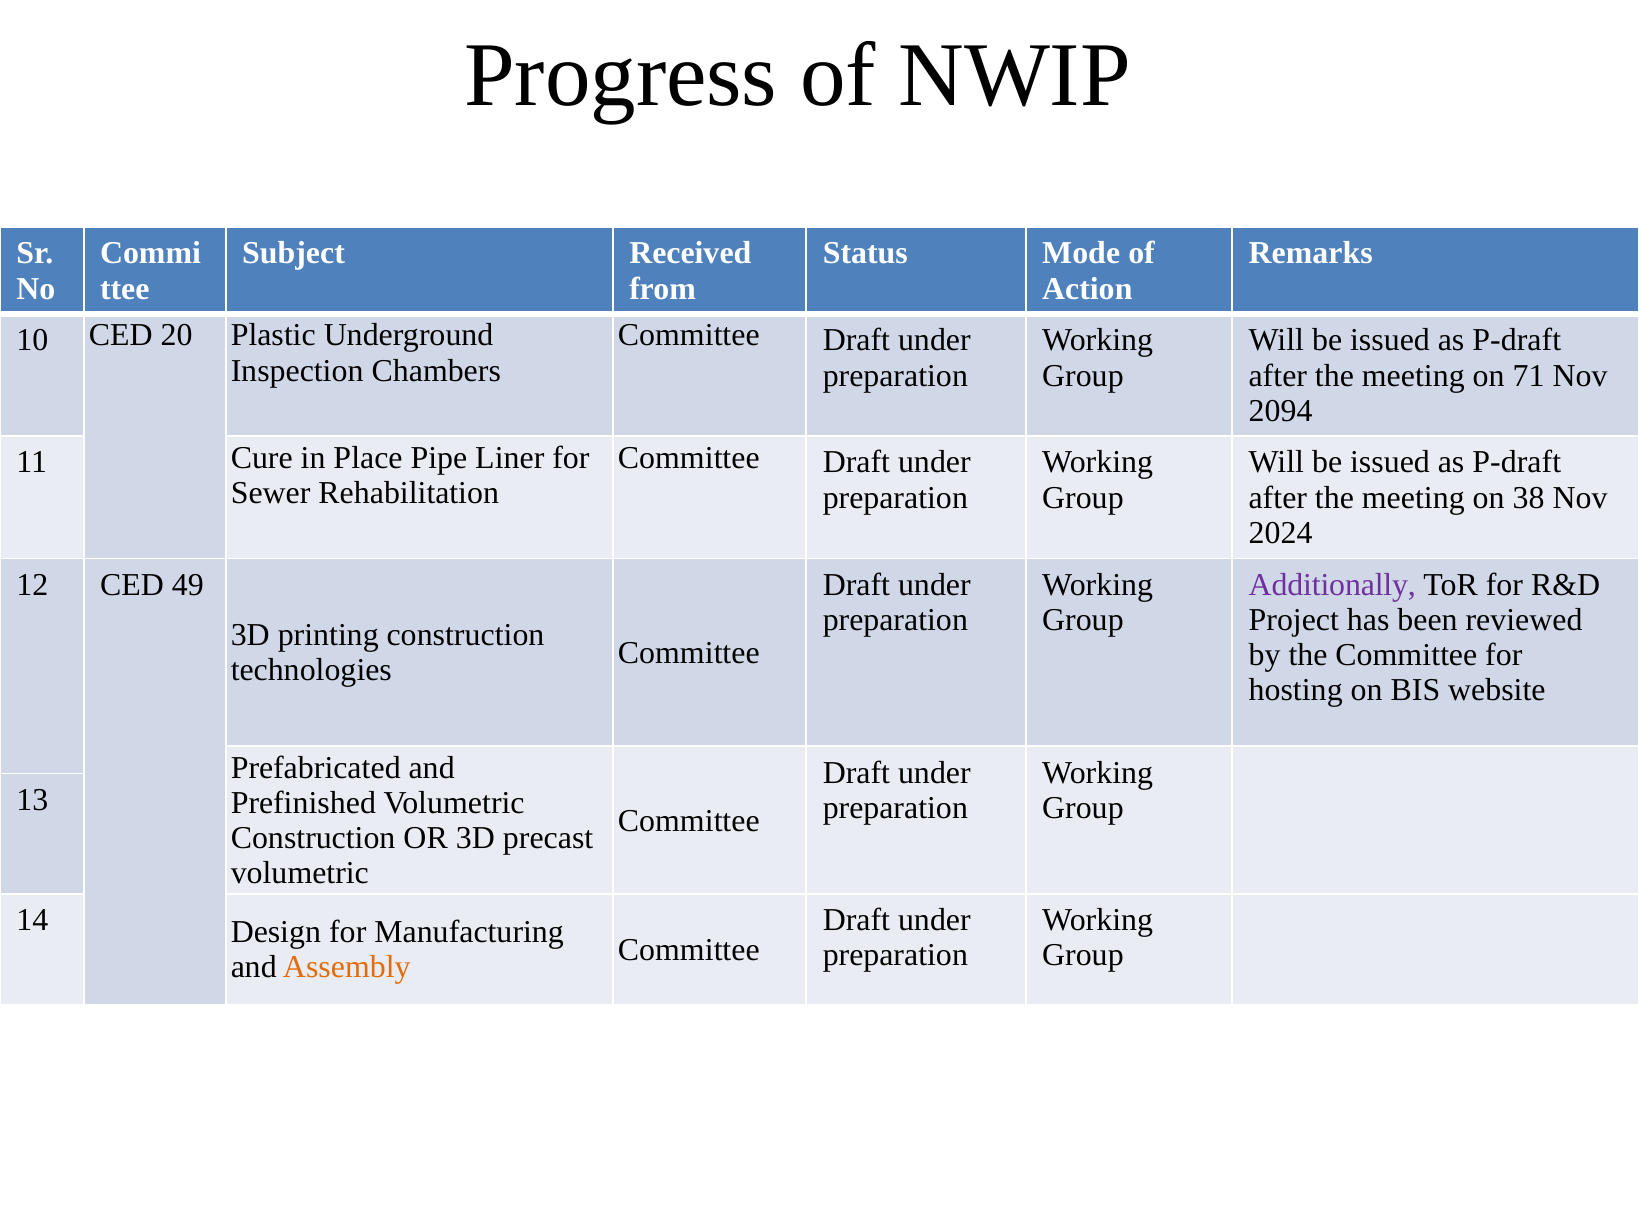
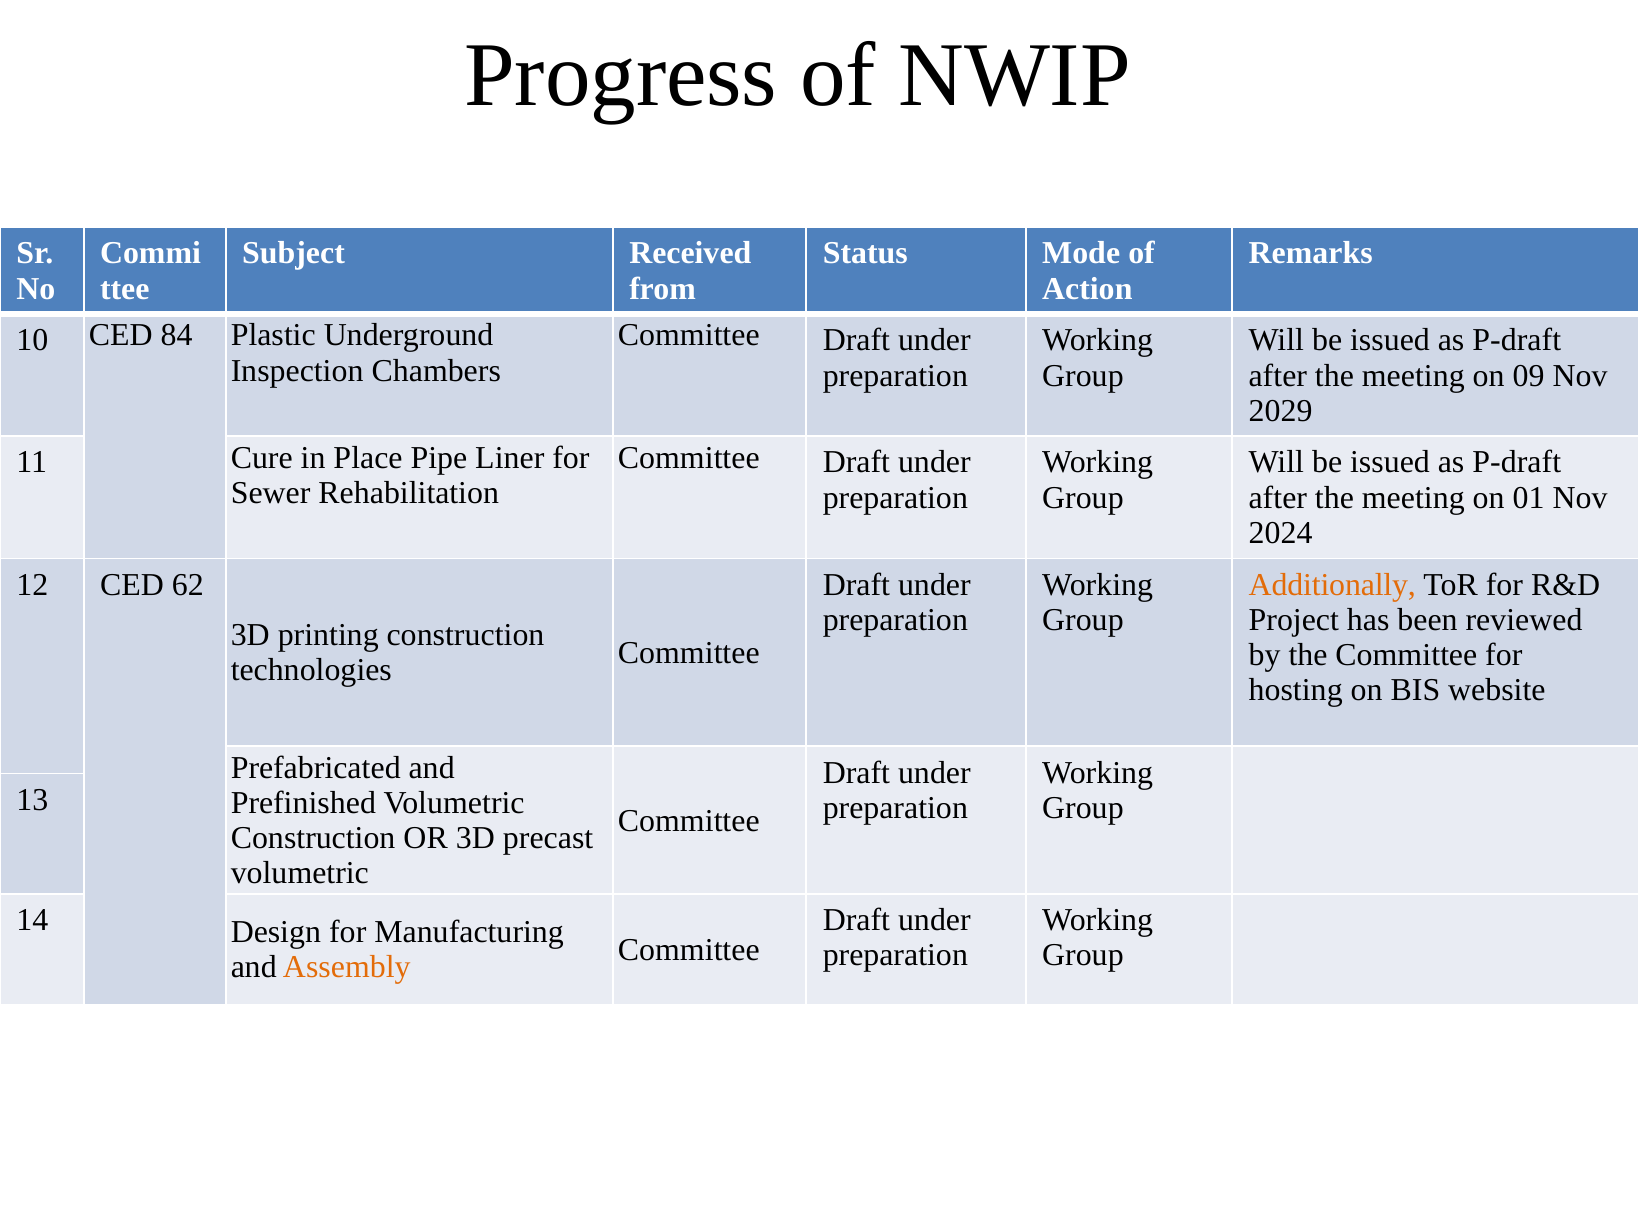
20: 20 -> 84
71: 71 -> 09
2094: 2094 -> 2029
38: 38 -> 01
49: 49 -> 62
Additionally colour: purple -> orange
